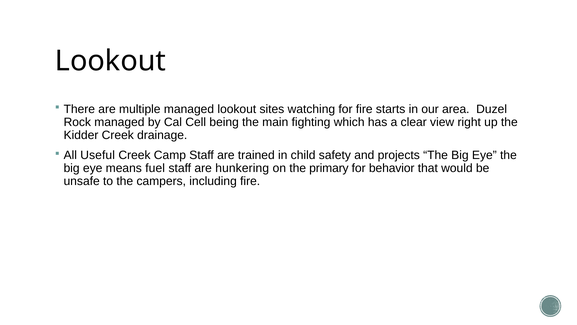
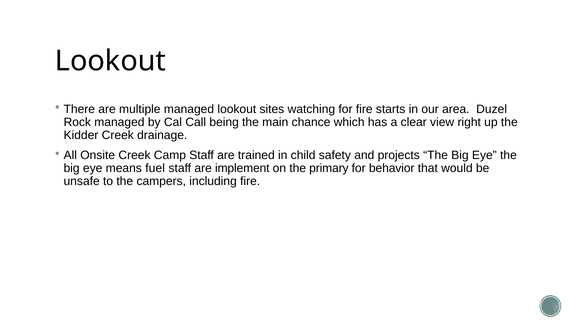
Cell: Cell -> Call
fighting: fighting -> chance
Useful: Useful -> Onsite
hunkering: hunkering -> implement
